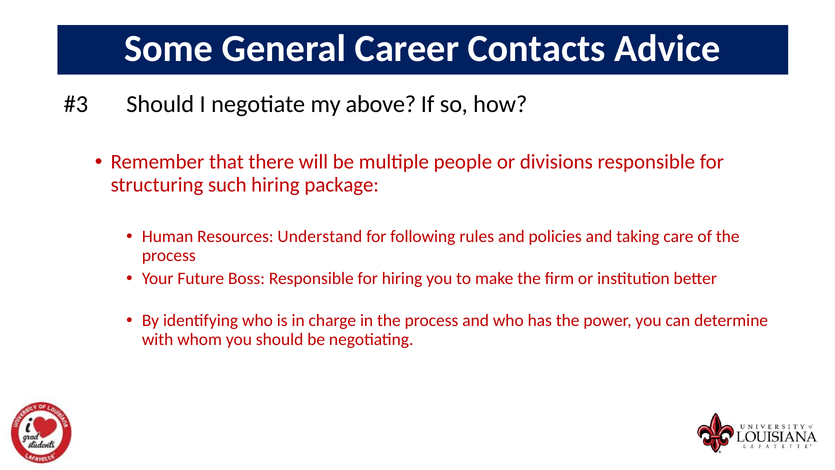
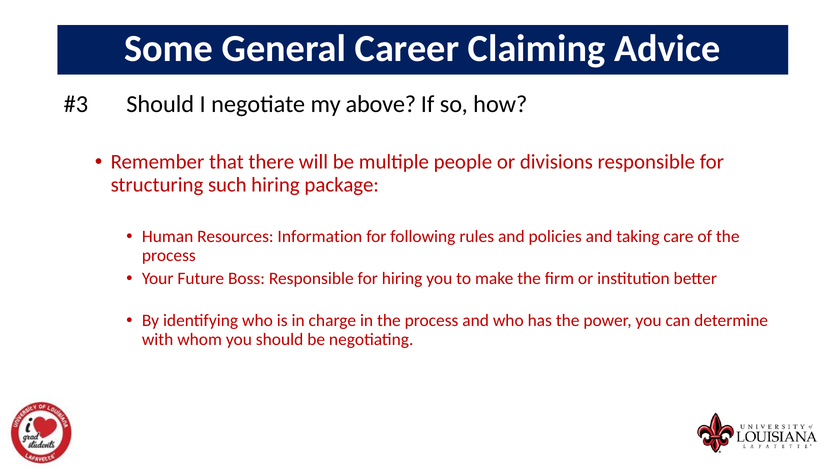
Contacts: Contacts -> Claiming
Understand: Understand -> Information
